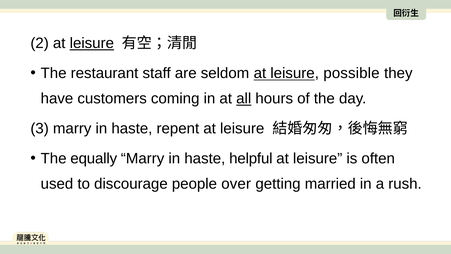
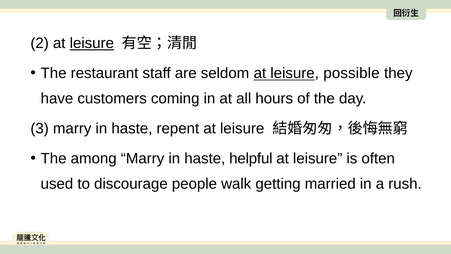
all underline: present -> none
equally: equally -> among
over: over -> walk
